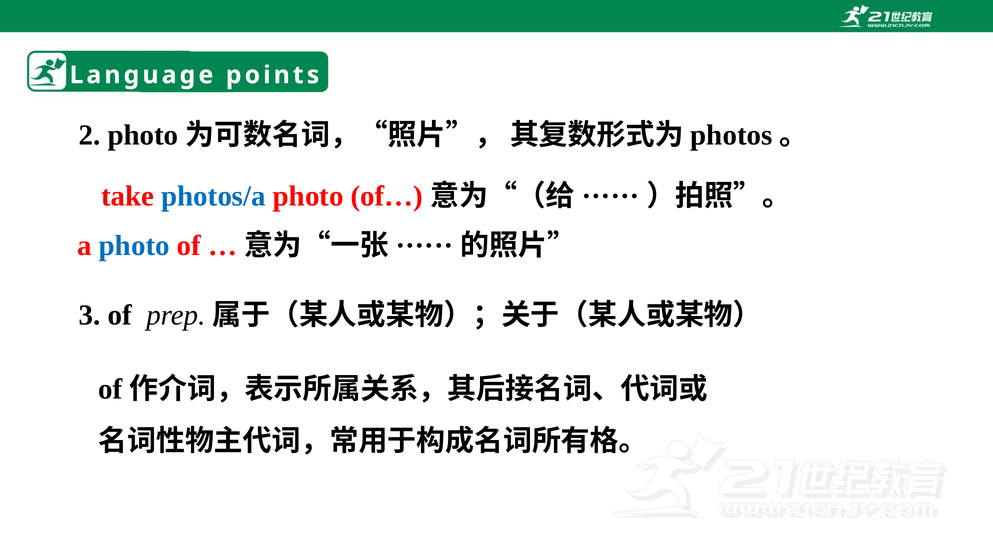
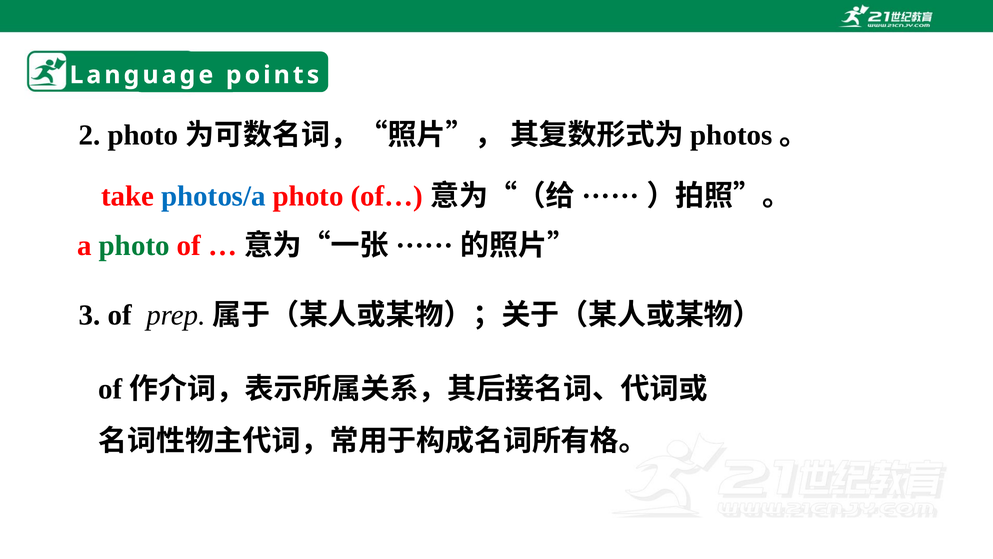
photo at (134, 245) colour: blue -> green
